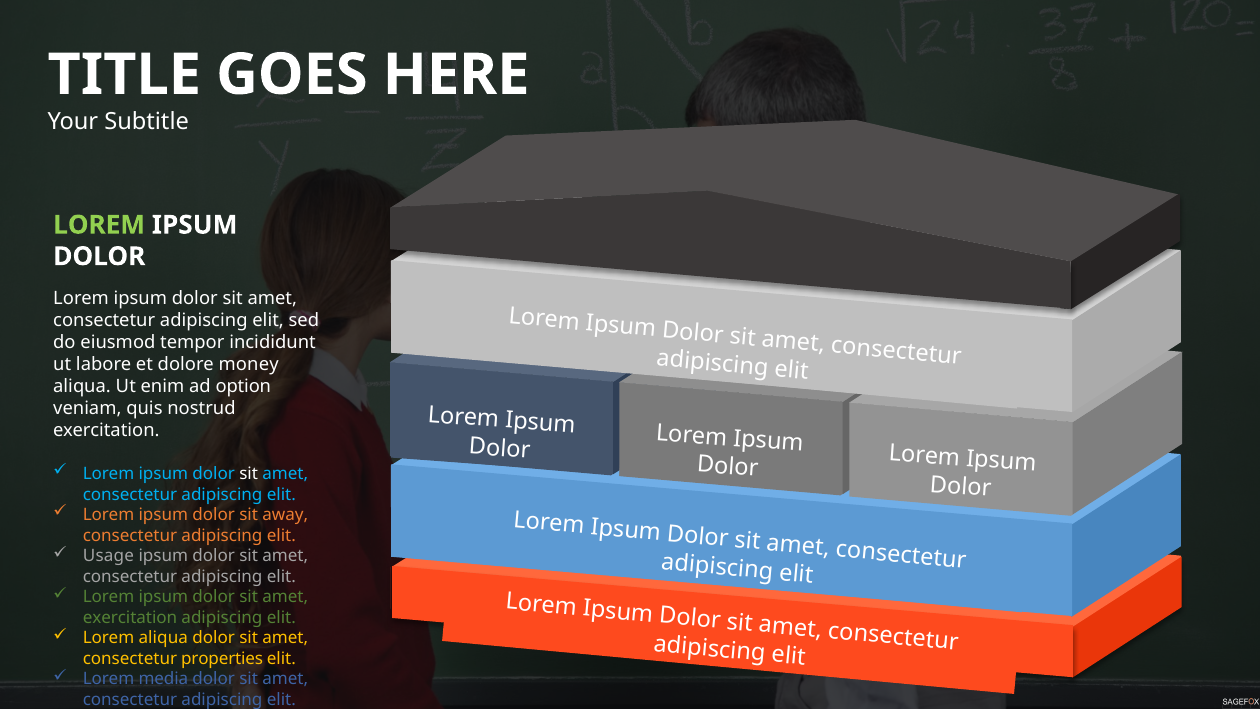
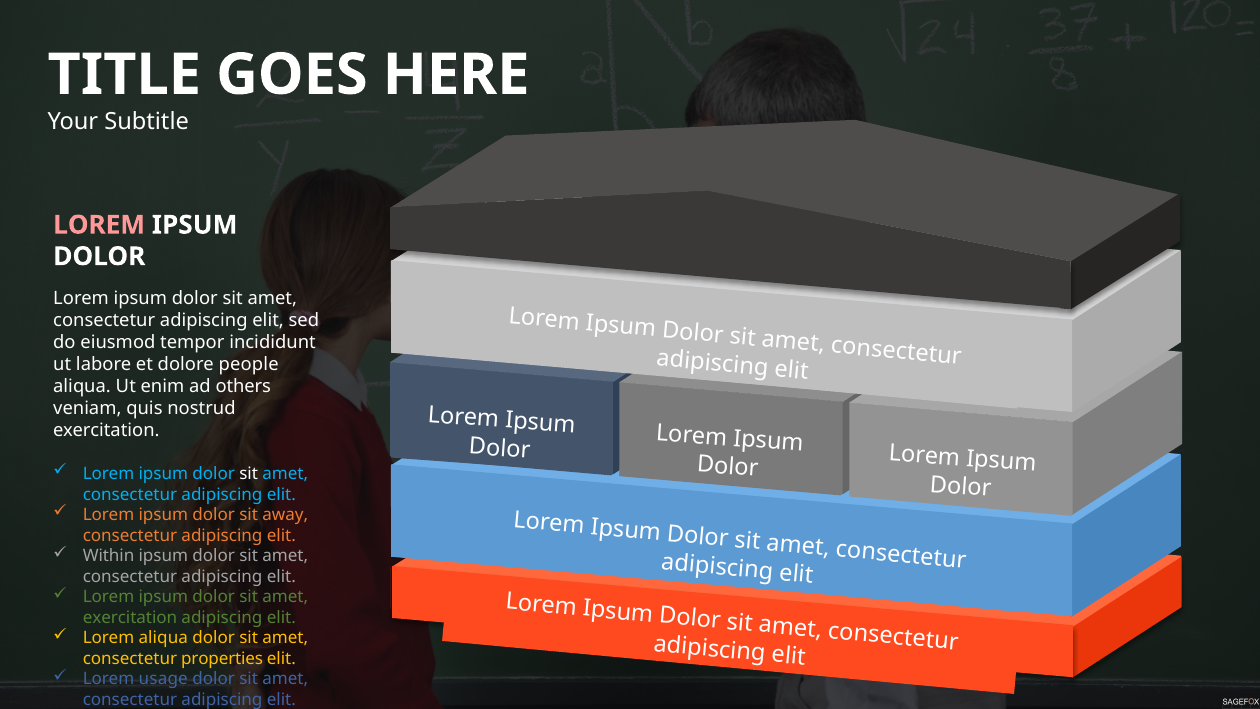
LOREM at (99, 225) colour: light green -> pink
money: money -> people
option: option -> others
Usage: Usage -> Within
media: media -> usage
